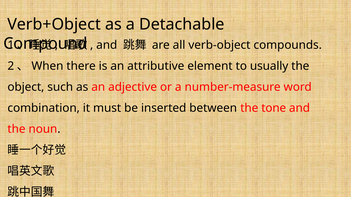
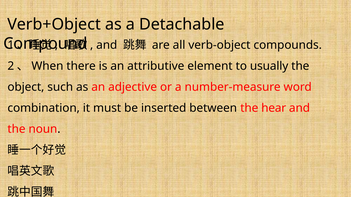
tone: tone -> hear
